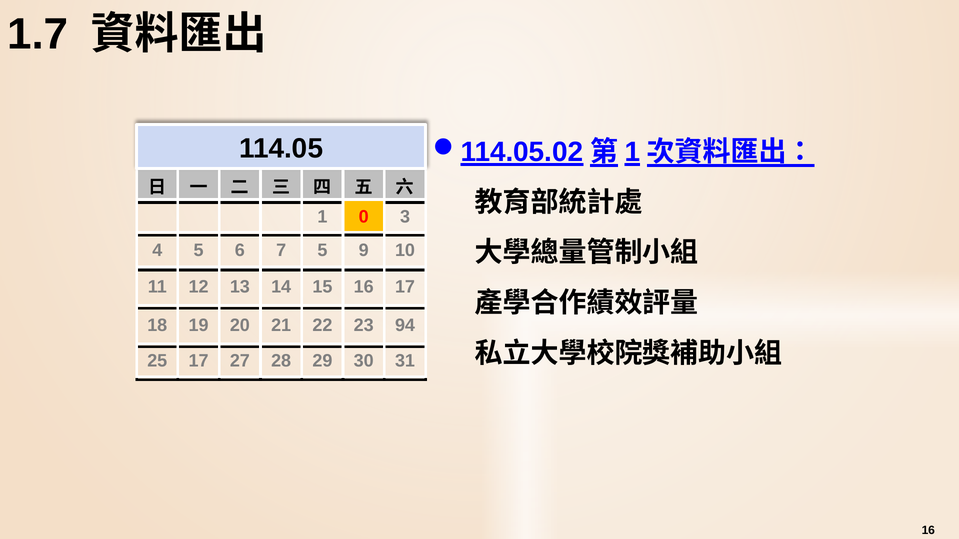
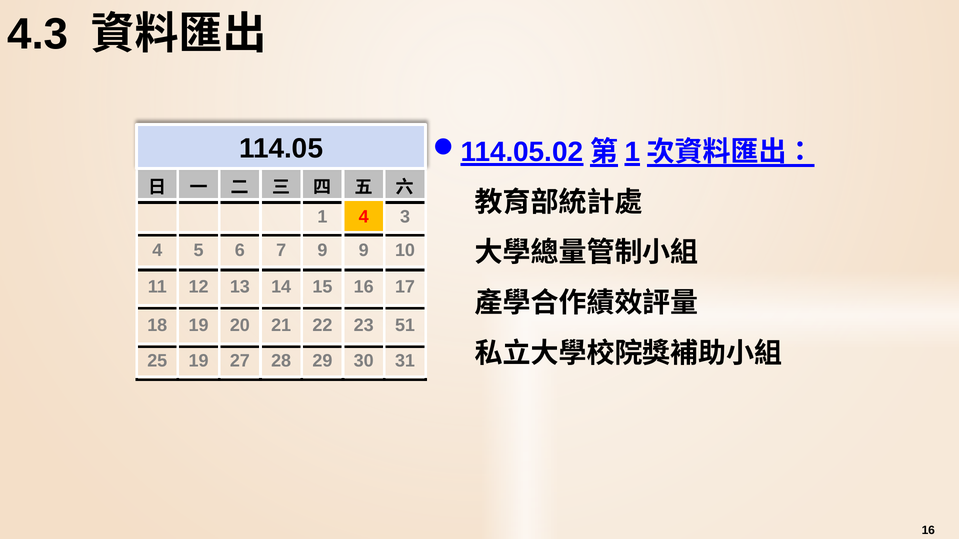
1.7: 1.7 -> 4.3
1 0: 0 -> 4
7 5: 5 -> 9
94: 94 -> 51
25 17: 17 -> 19
